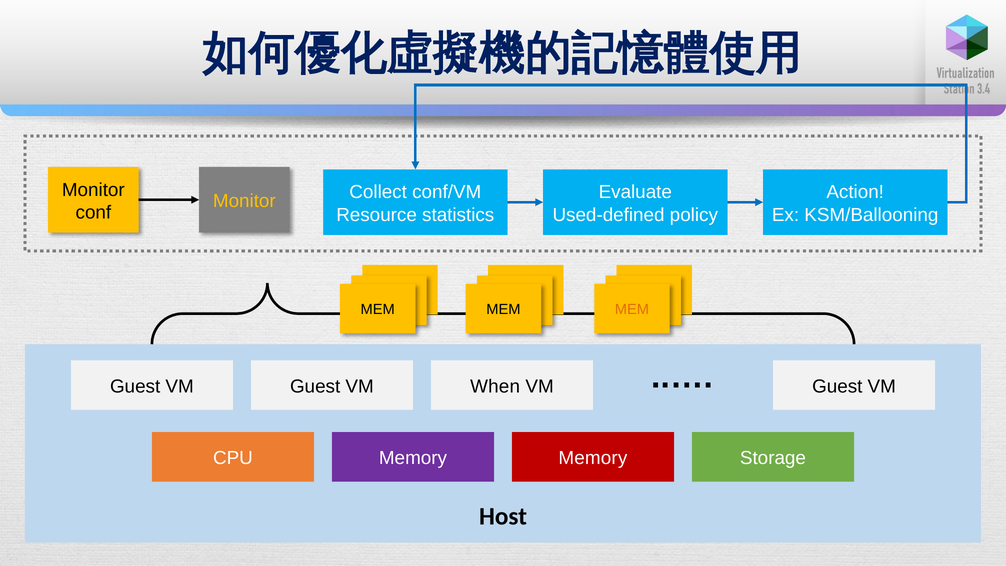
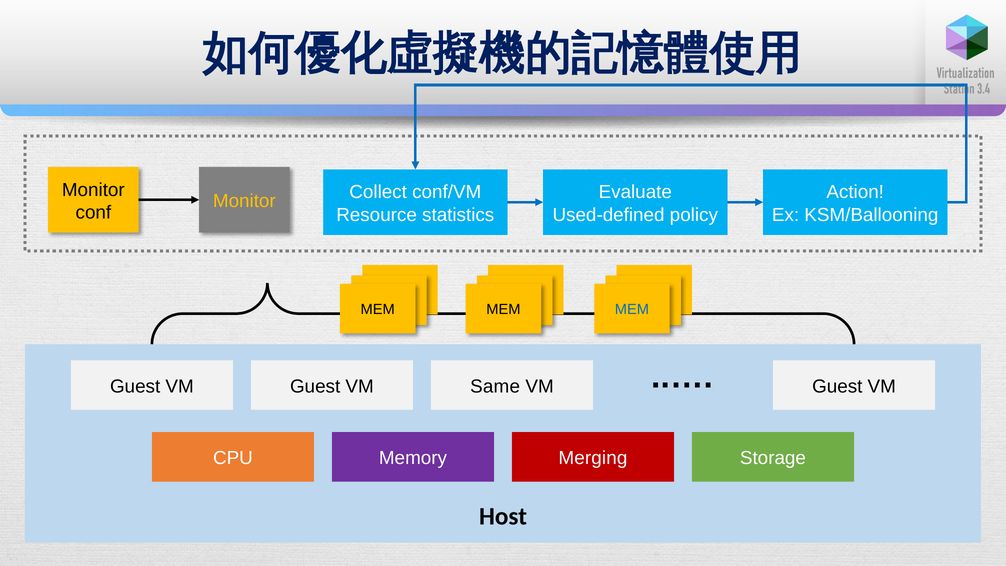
MEM at (632, 310) colour: orange -> blue
When: When -> Same
Memory Memory: Memory -> Merging
